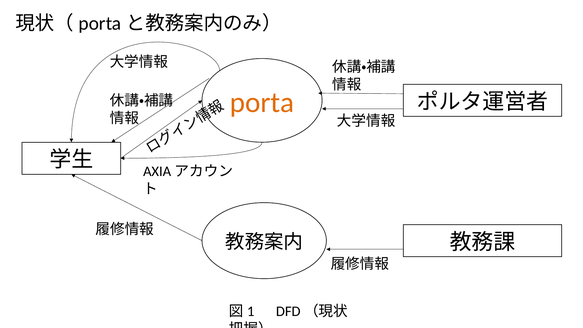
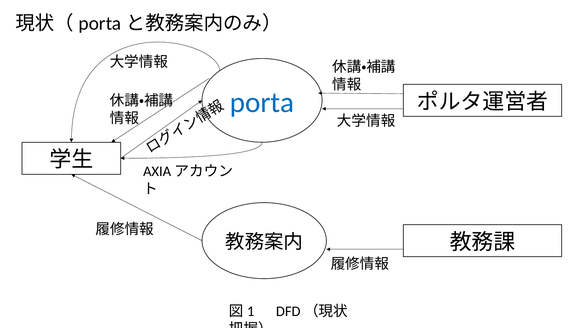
porta colour: orange -> blue
